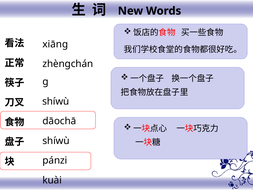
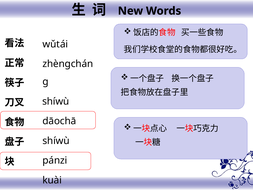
xiāng: xiāng -> wǔtái
